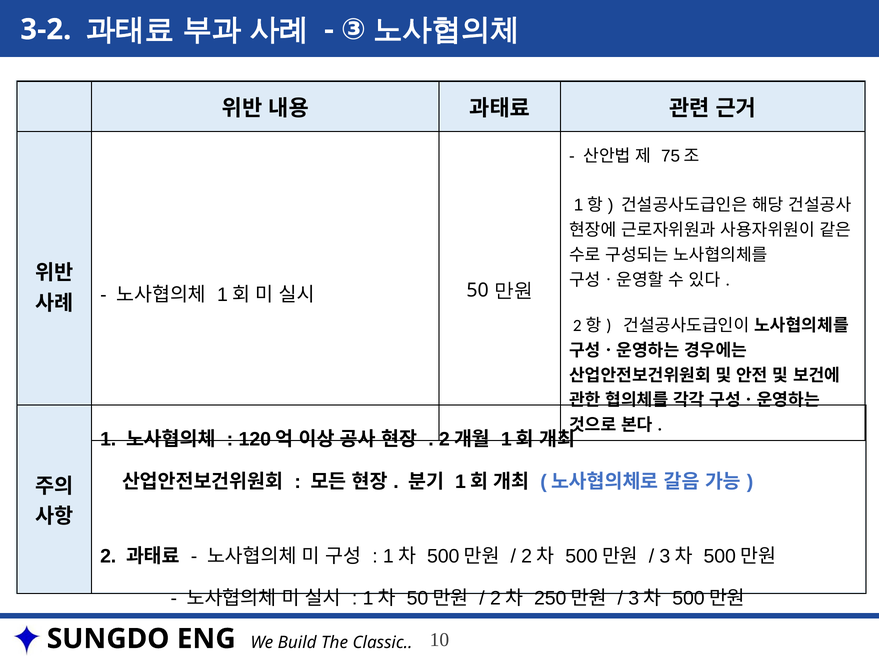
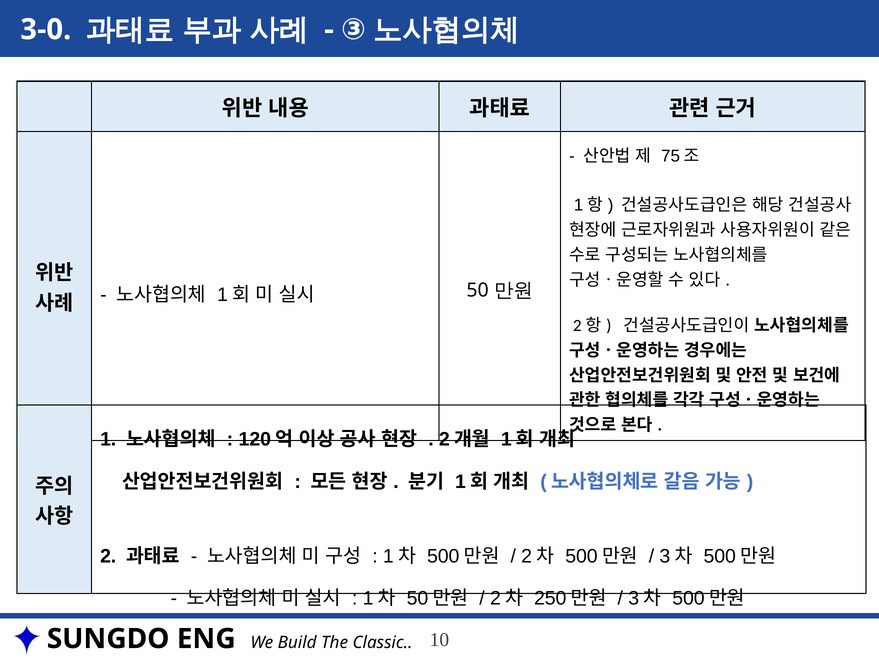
3-2: 3-2 -> 3-0
